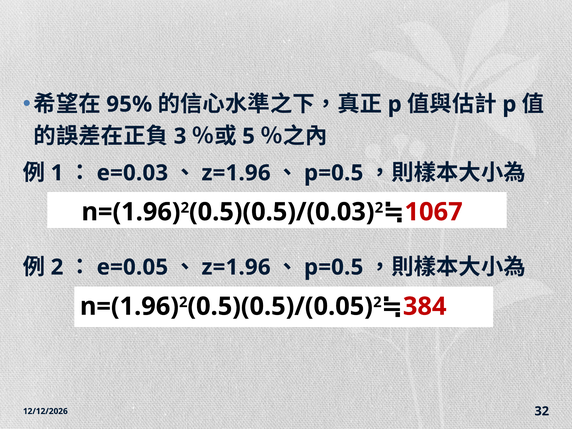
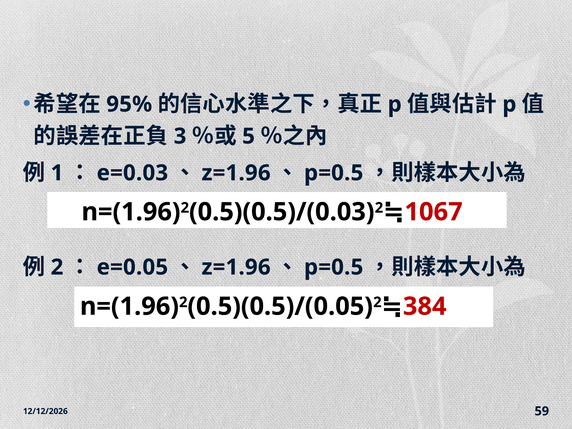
32: 32 -> 59
